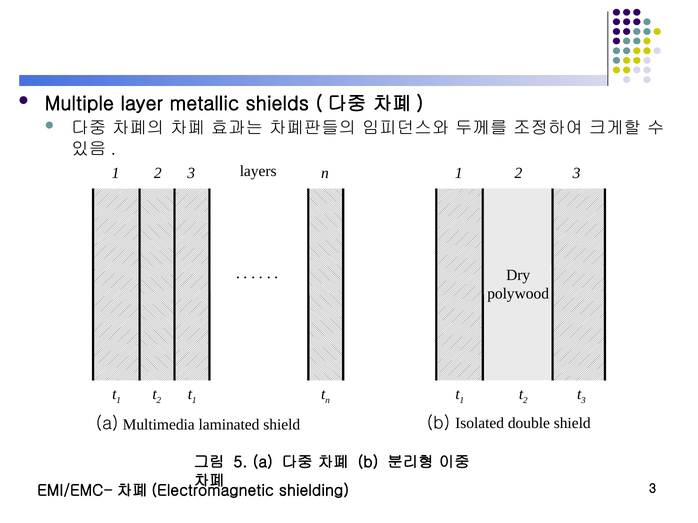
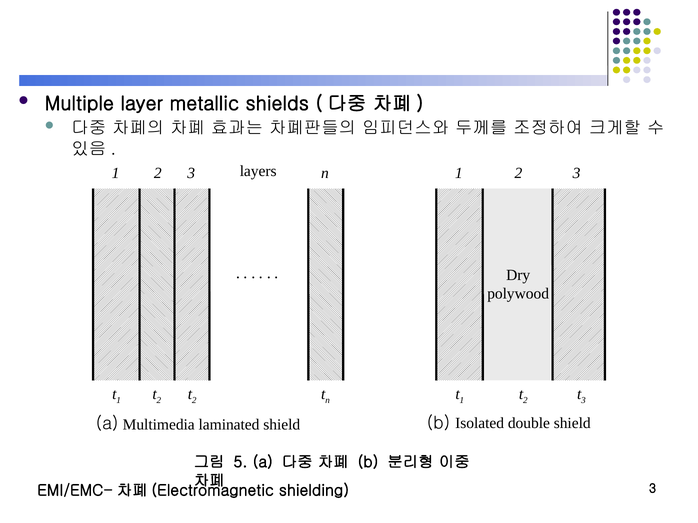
1 at (194, 401): 1 -> 2
